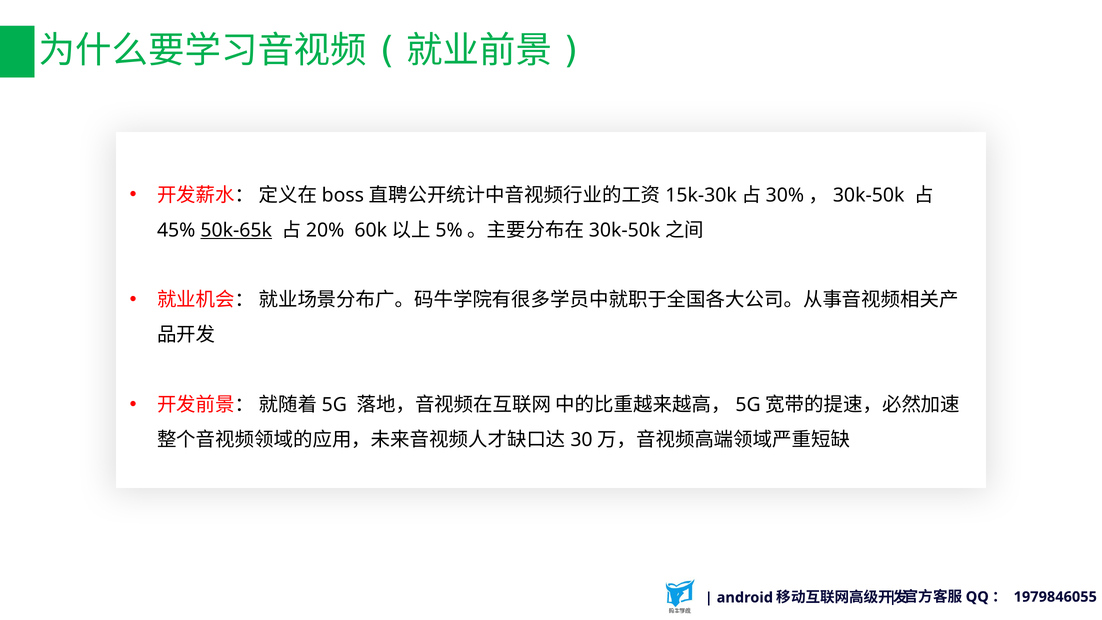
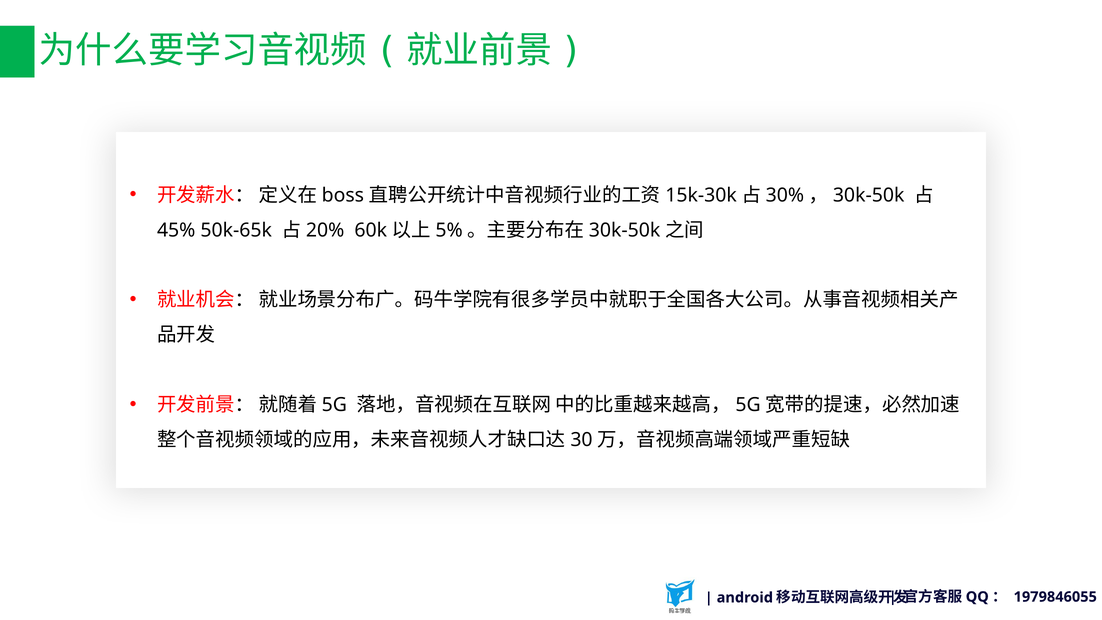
50k-65k underline: present -> none
